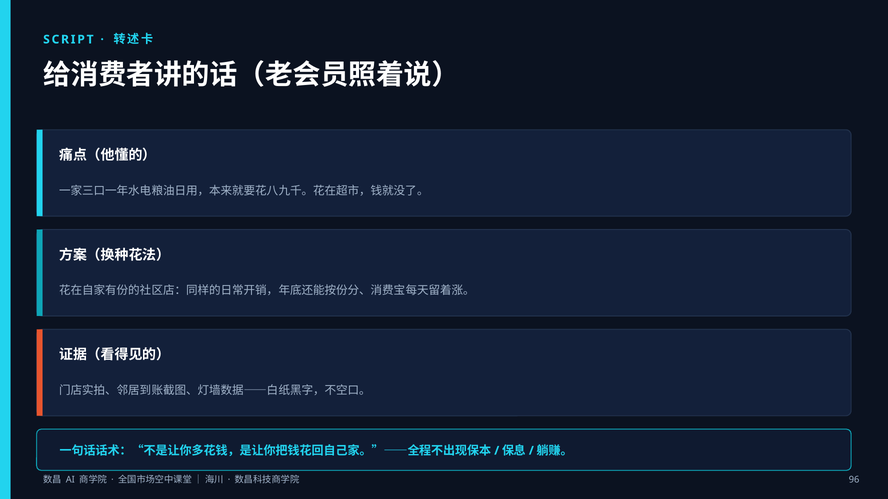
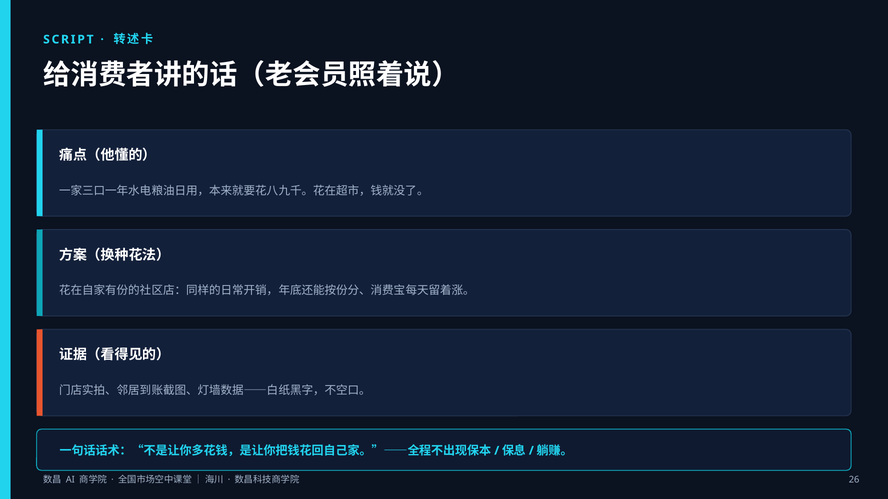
96: 96 -> 26
